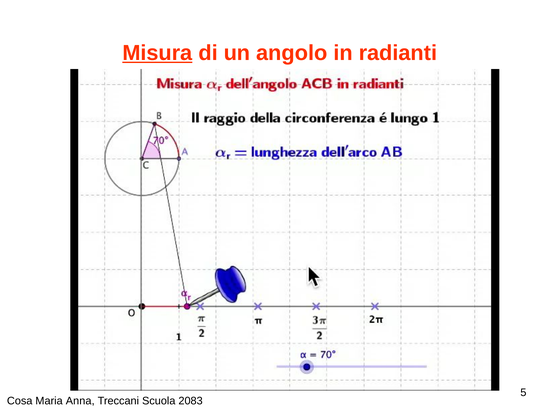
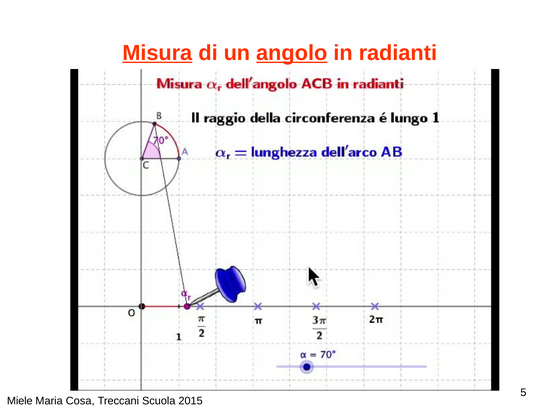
angolo underline: none -> present
Cosa: Cosa -> Miele
Anna: Anna -> Cosa
2083: 2083 -> 2015
